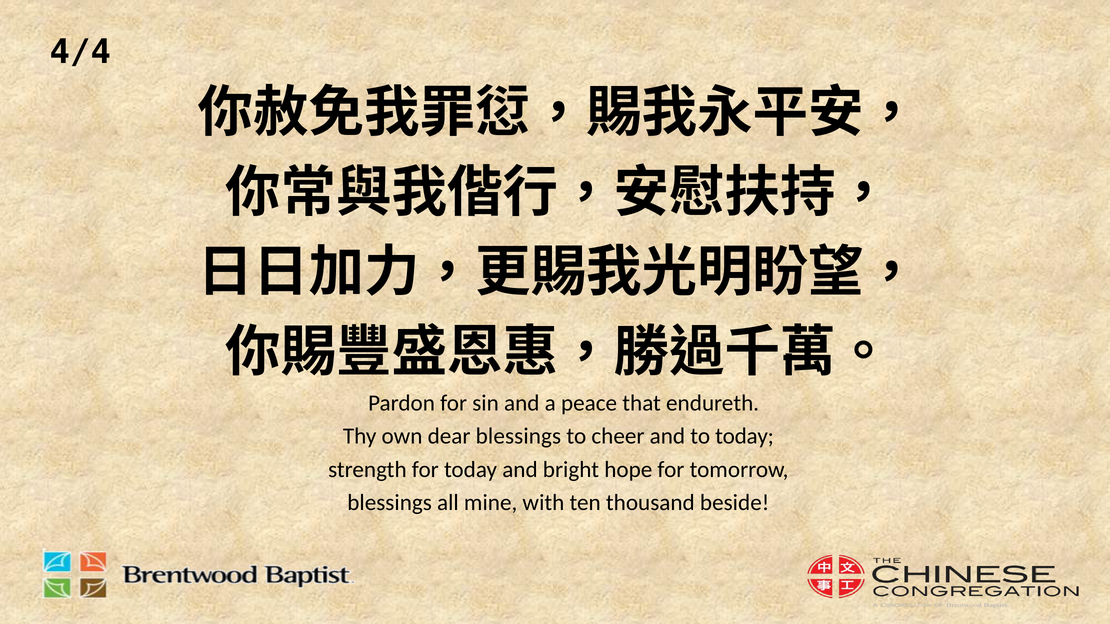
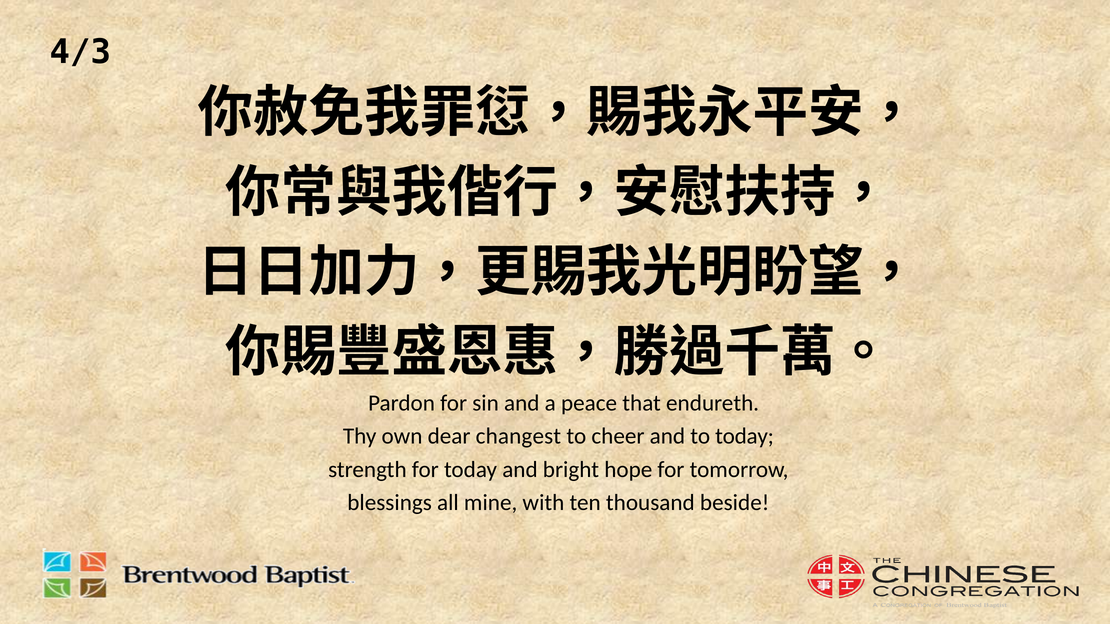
4/4: 4/4 -> 4/3
dear blessings: blessings -> changest
